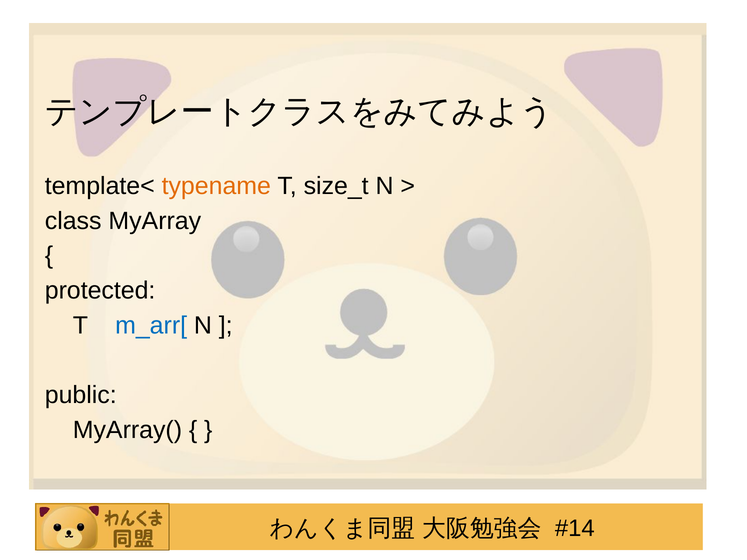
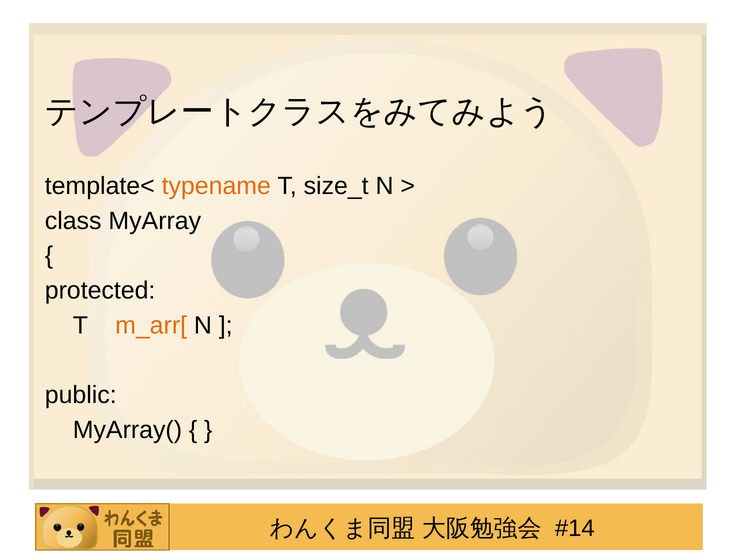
m_arr[ colour: blue -> orange
